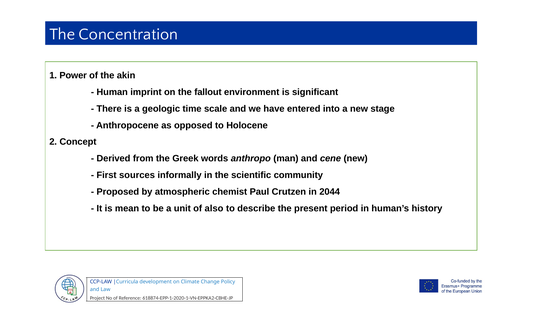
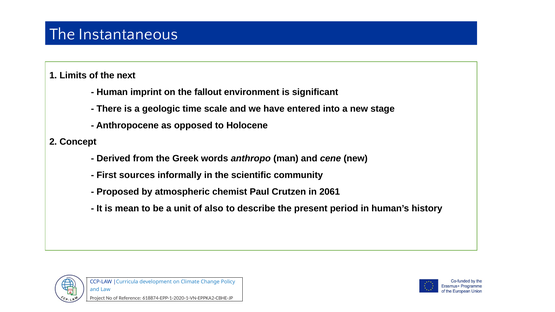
Concentration: Concentration -> Instantaneous
Power: Power -> Limits
akin: akin -> next
2044: 2044 -> 2061
